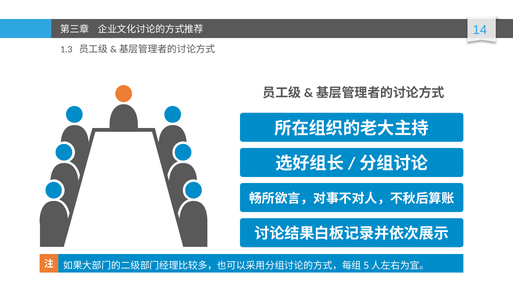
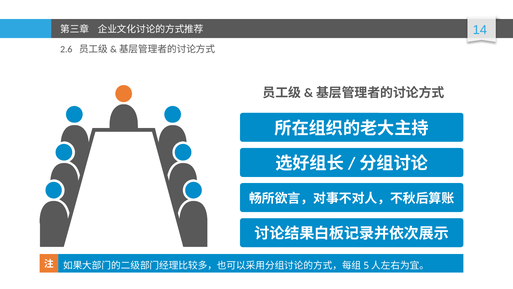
1.3: 1.3 -> 2.6
